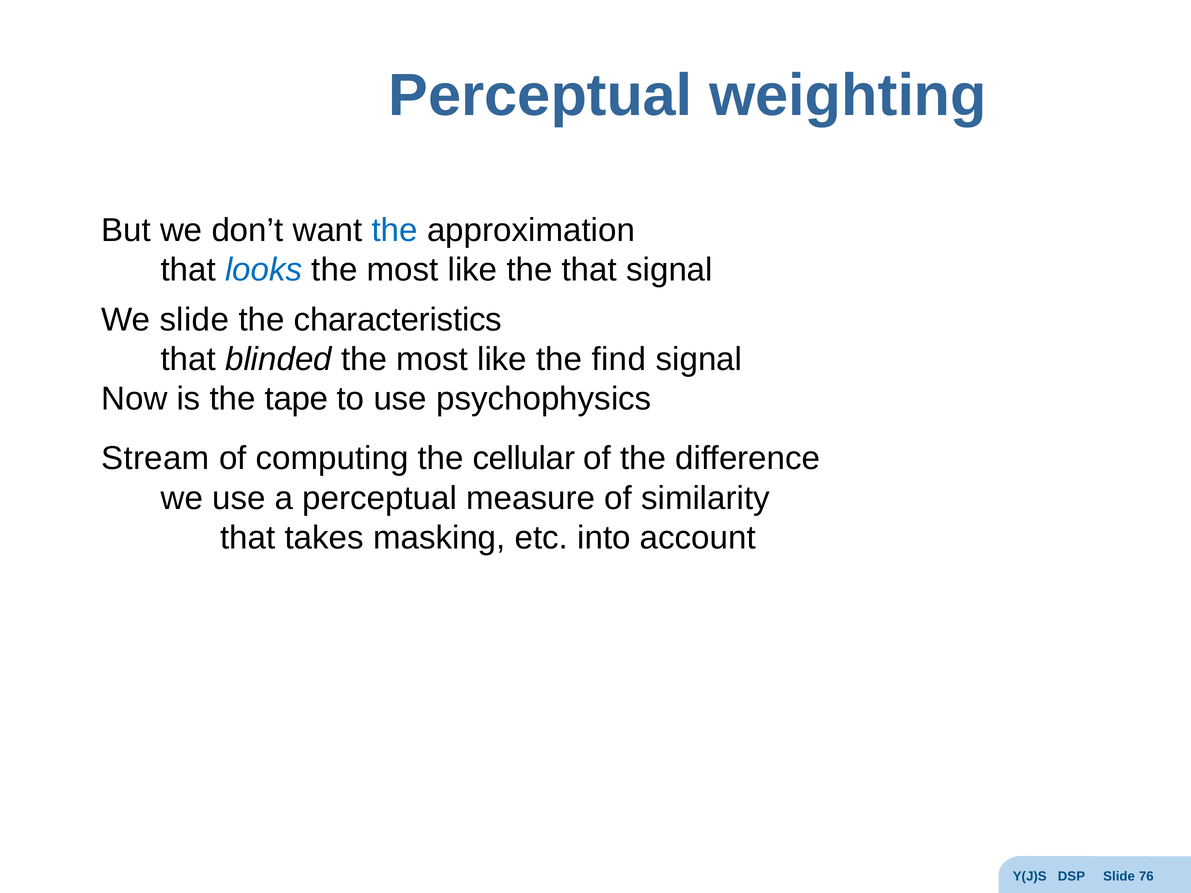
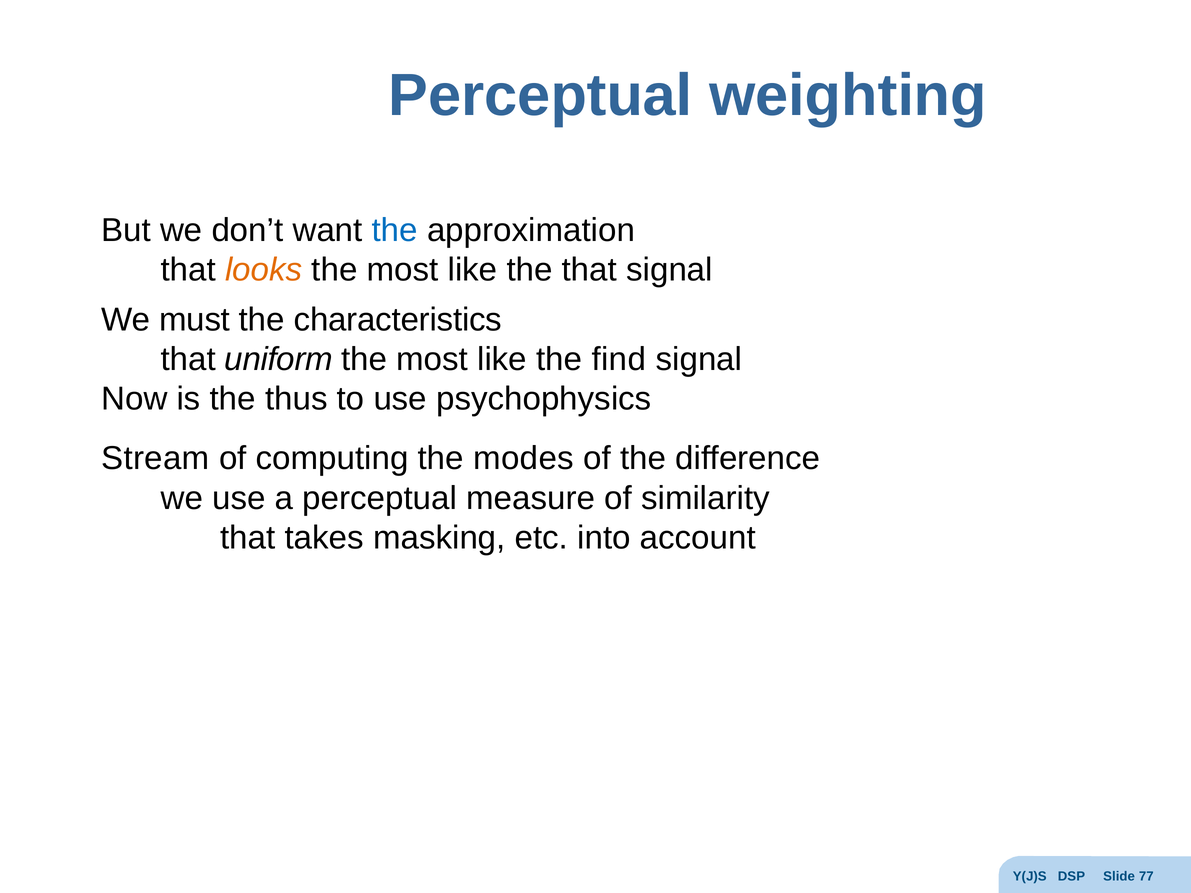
looks colour: blue -> orange
We slide: slide -> must
blinded: blinded -> uniform
tape: tape -> thus
cellular: cellular -> modes
76: 76 -> 77
